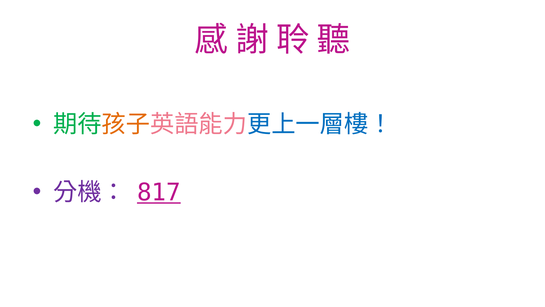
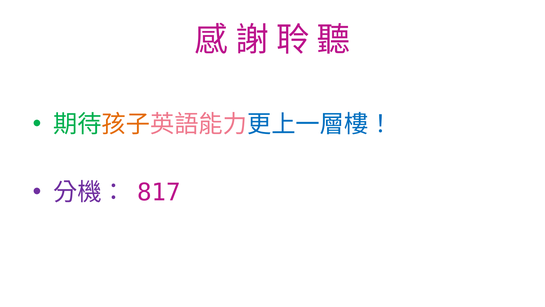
817 underline: present -> none
